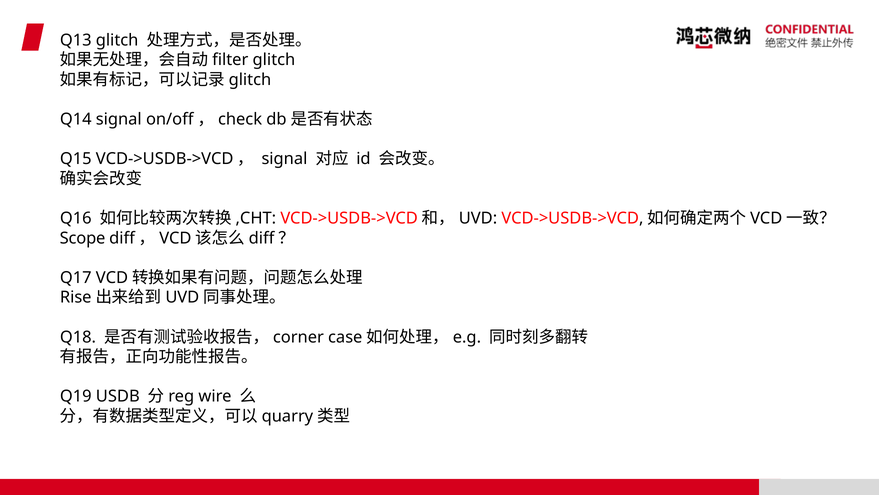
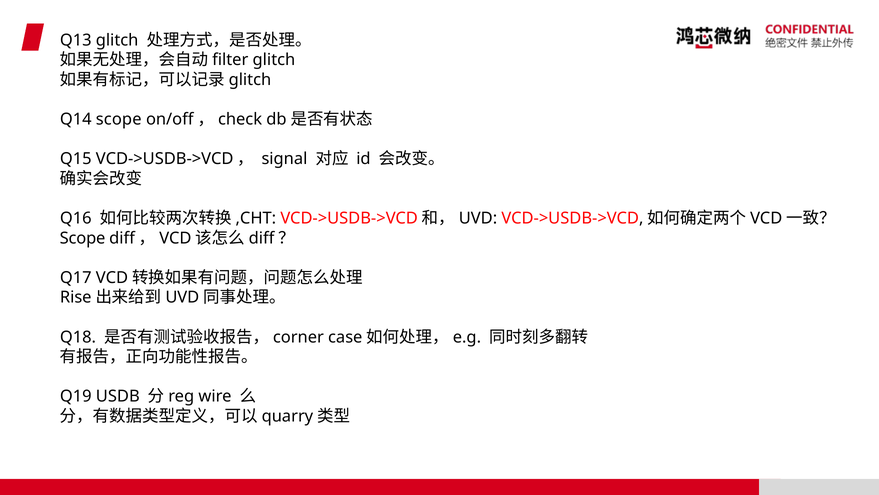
Q14 signal: signal -> scope
